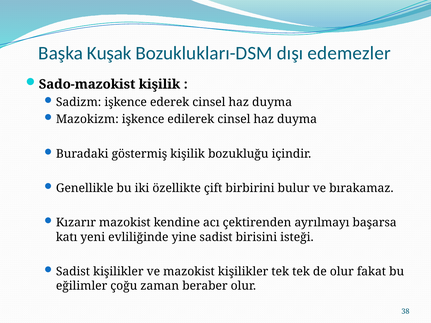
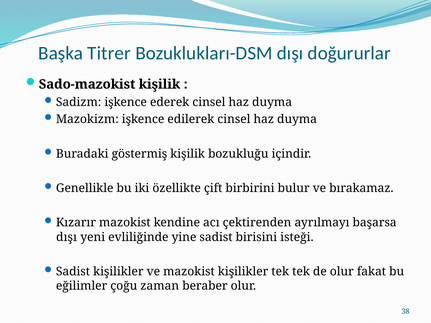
Kuşak: Kuşak -> Titrer
edemezler: edemezler -> doğururlar
katı at (67, 237): katı -> dışı
